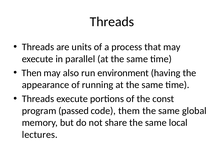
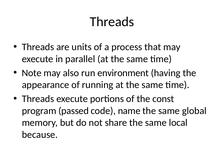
Then: Then -> Note
them: them -> name
lectures: lectures -> because
